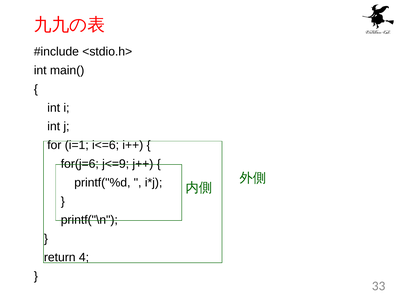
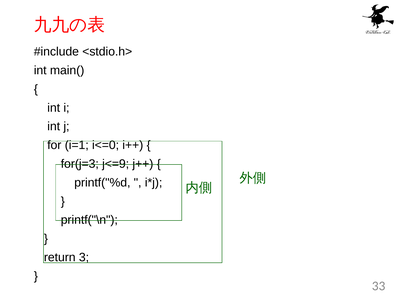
i<=6: i<=6 -> i<=0
for(j=6: for(j=6 -> for(j=3
4: 4 -> 3
